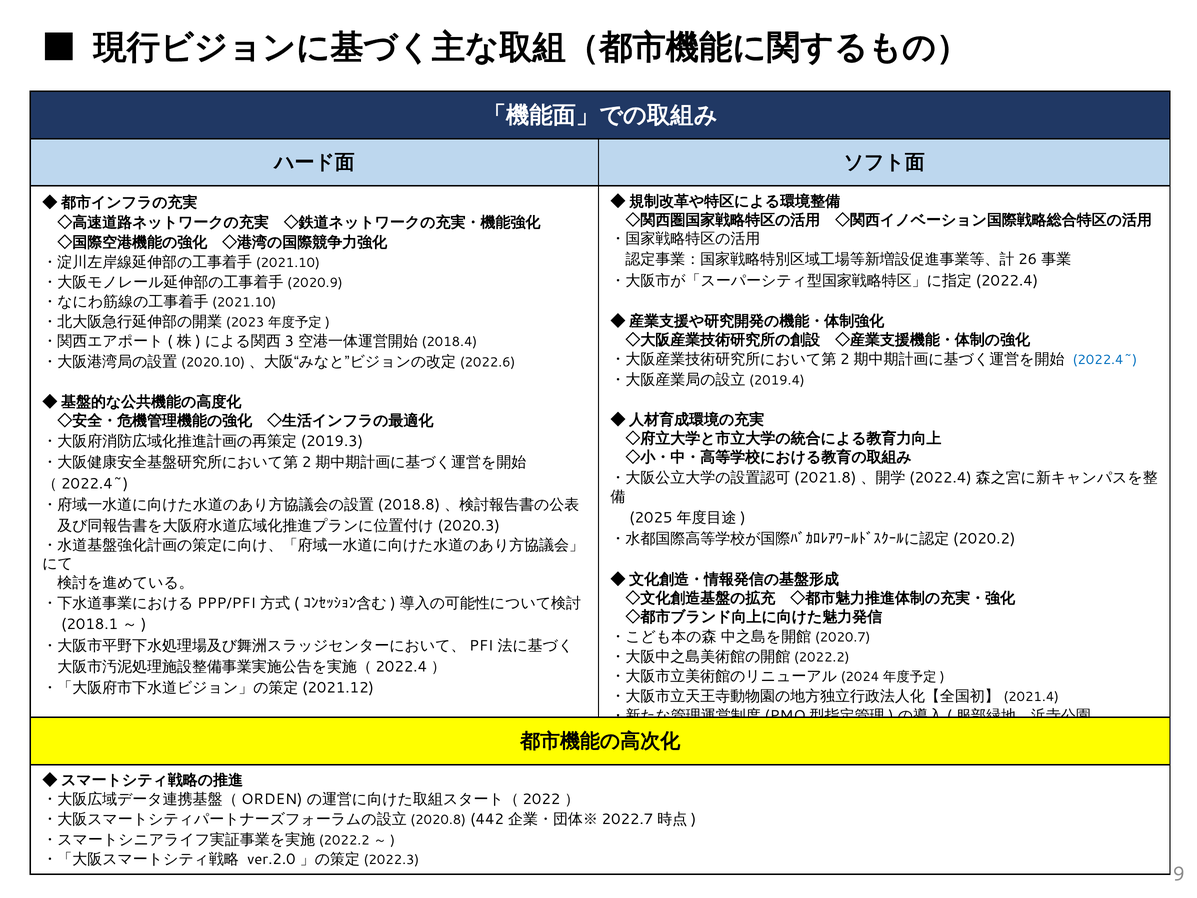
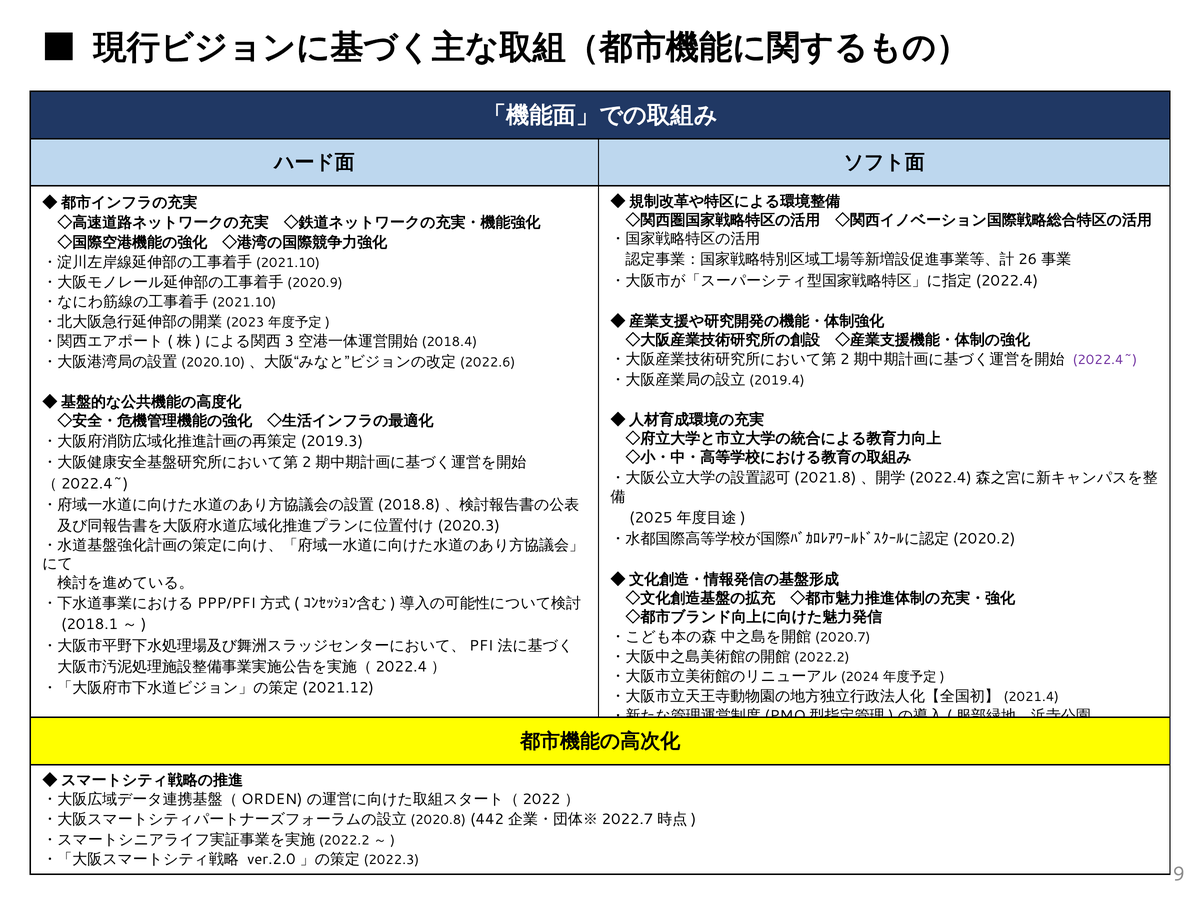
2022.4~ colour: blue -> purple
